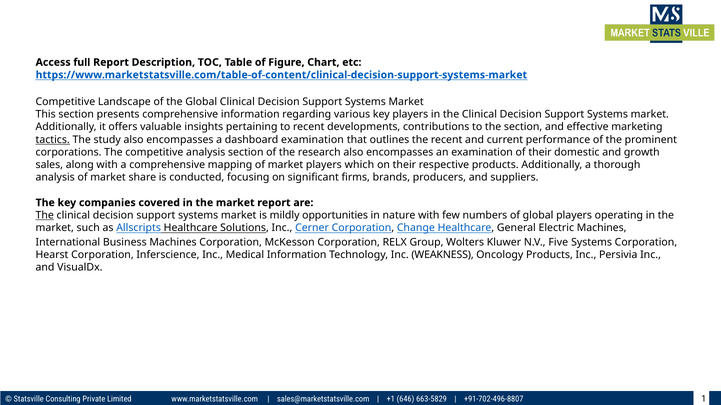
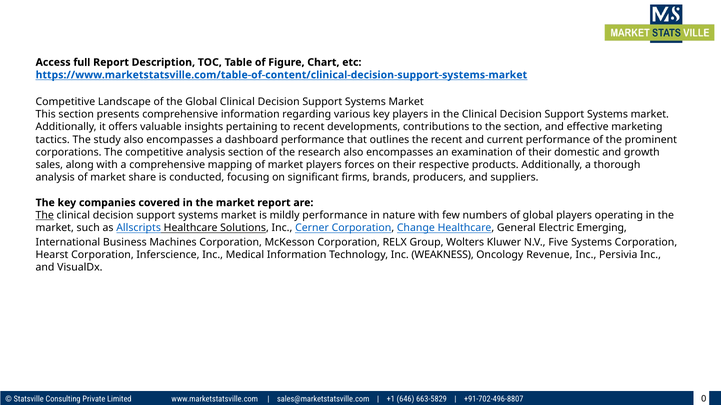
tactics underline: present -> none
dashboard examination: examination -> performance
which: which -> forces
mildly opportunities: opportunities -> performance
Electric Machines: Machines -> Emerging
Oncology Products: Products -> Revenue
1: 1 -> 0
